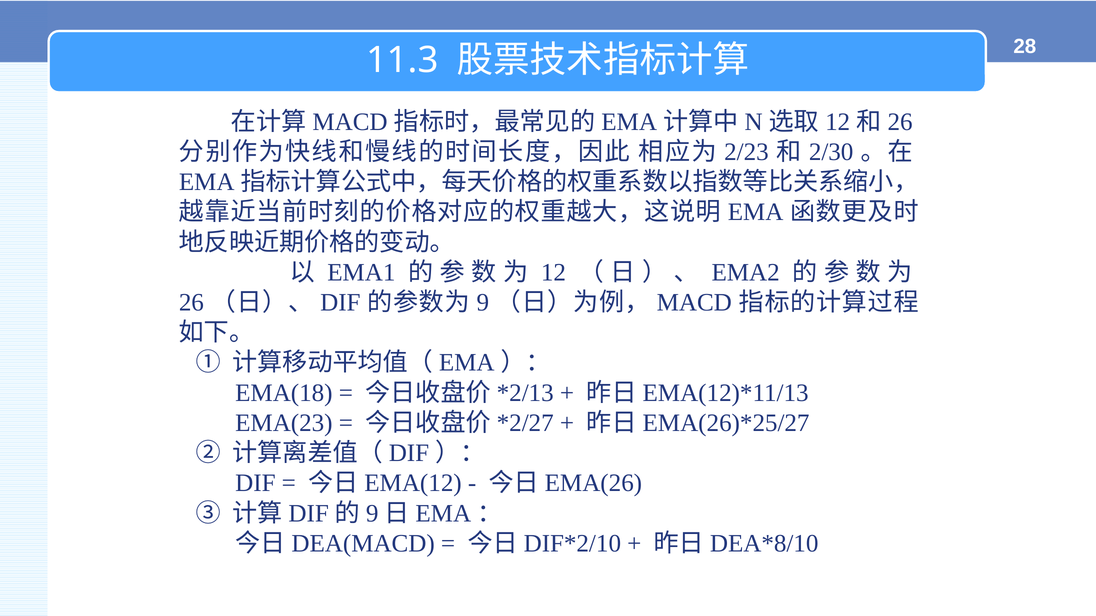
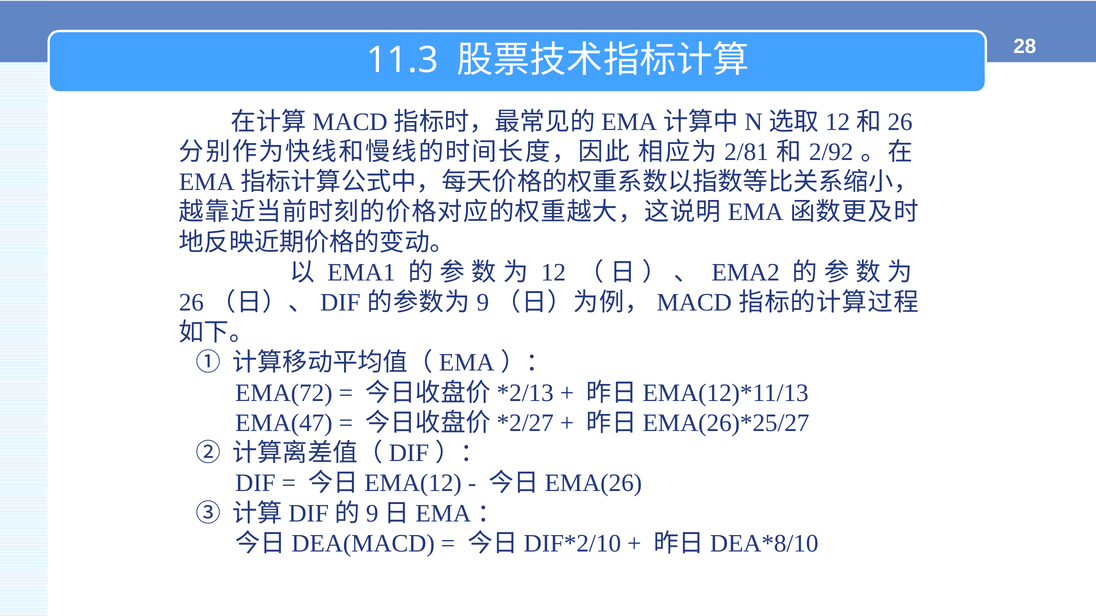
2/23: 2/23 -> 2/81
2/30: 2/30 -> 2/92
EMA(18: EMA(18 -> EMA(72
EMA(23: EMA(23 -> EMA(47
